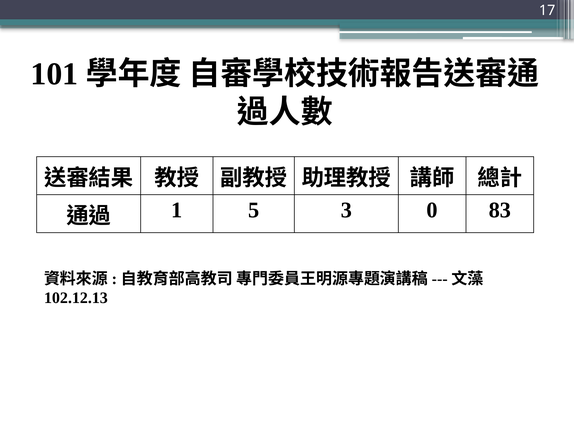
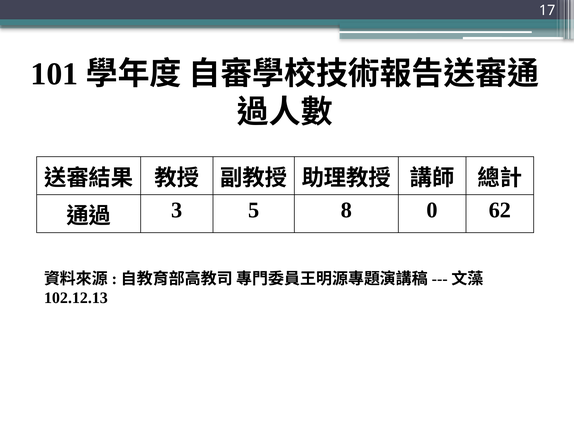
1: 1 -> 3
3: 3 -> 8
83: 83 -> 62
